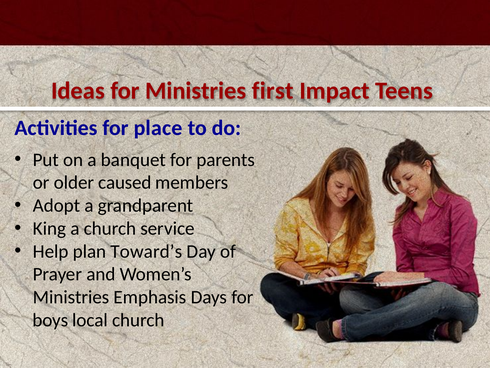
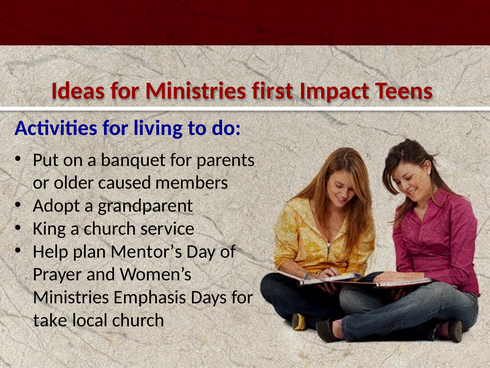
place: place -> living
Toward’s: Toward’s -> Mentor’s
boys: boys -> take
